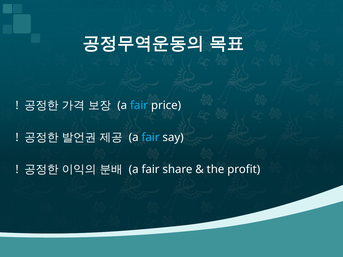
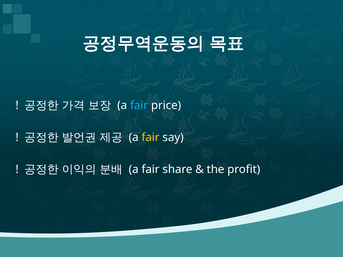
fair at (151, 138) colour: light blue -> yellow
